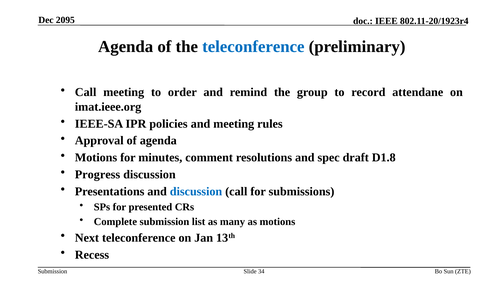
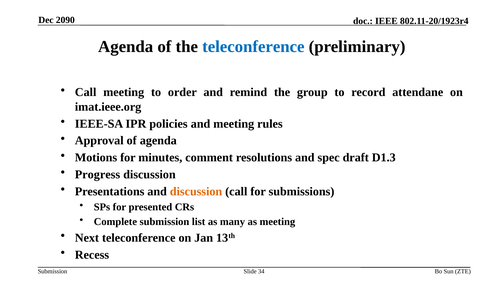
2095: 2095 -> 2090
D1.8: D1.8 -> D1.3
discussion at (196, 192) colour: blue -> orange
as motions: motions -> meeting
